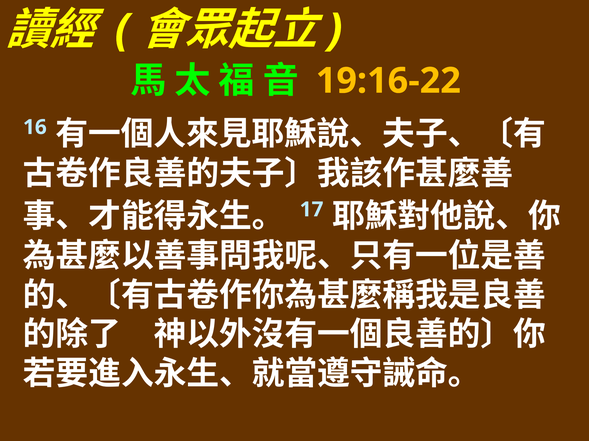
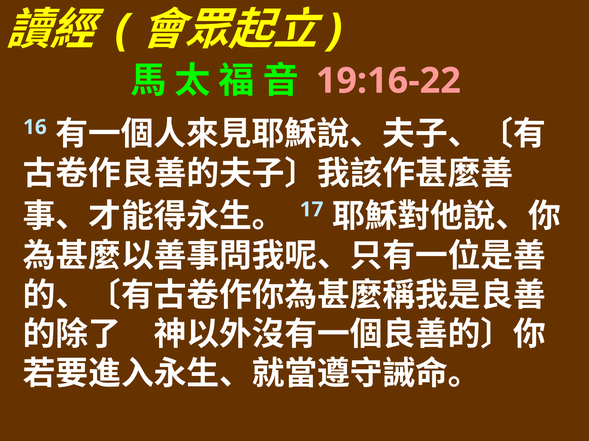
19:16-22 colour: yellow -> pink
